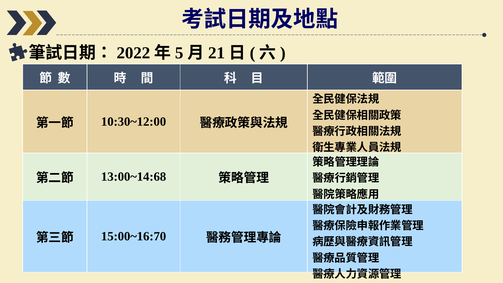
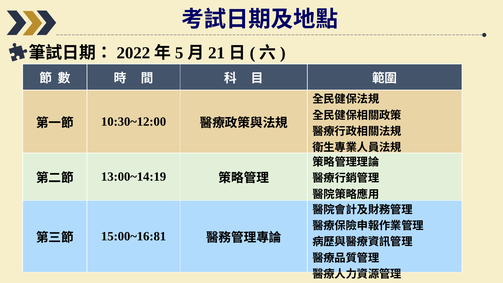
13:00~14:68: 13:00~14:68 -> 13:00~14:19
15:00~16:70: 15:00~16:70 -> 15:00~16:81
